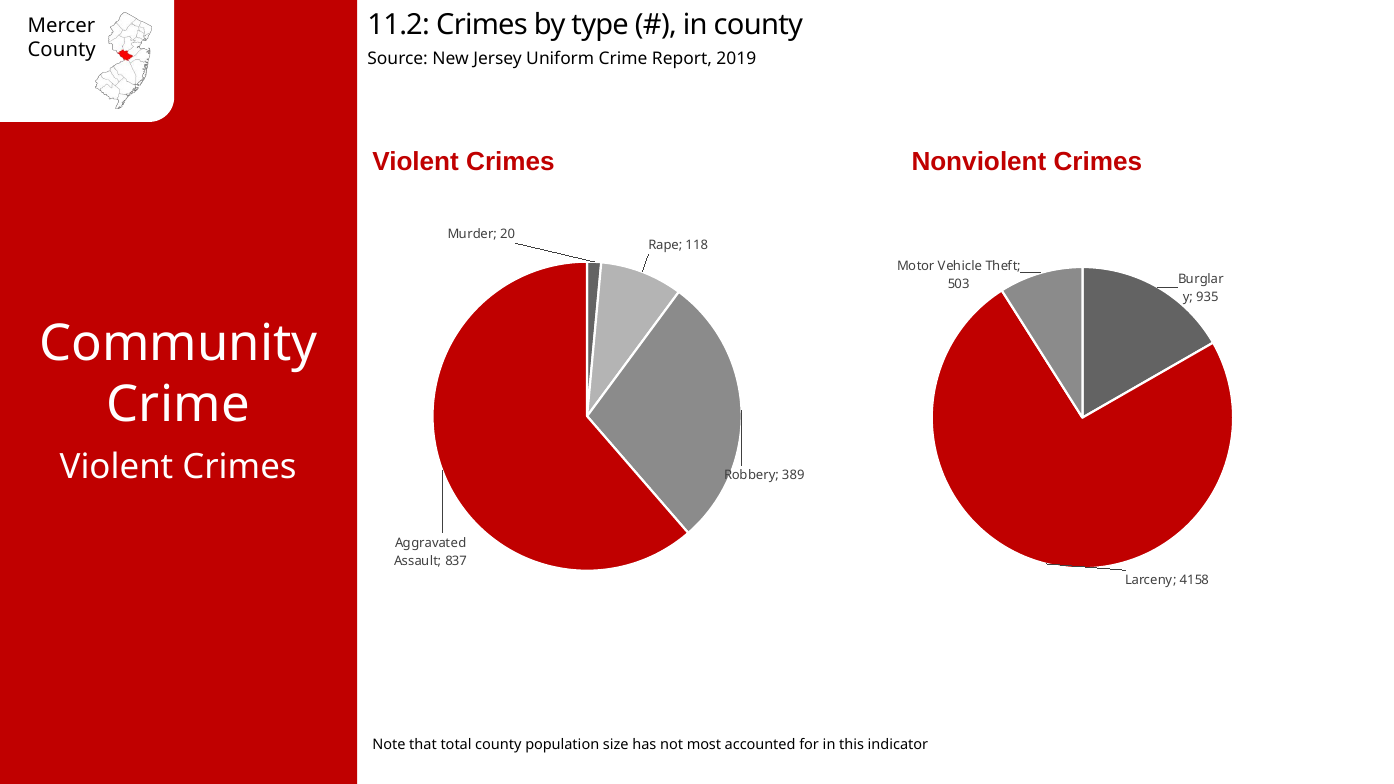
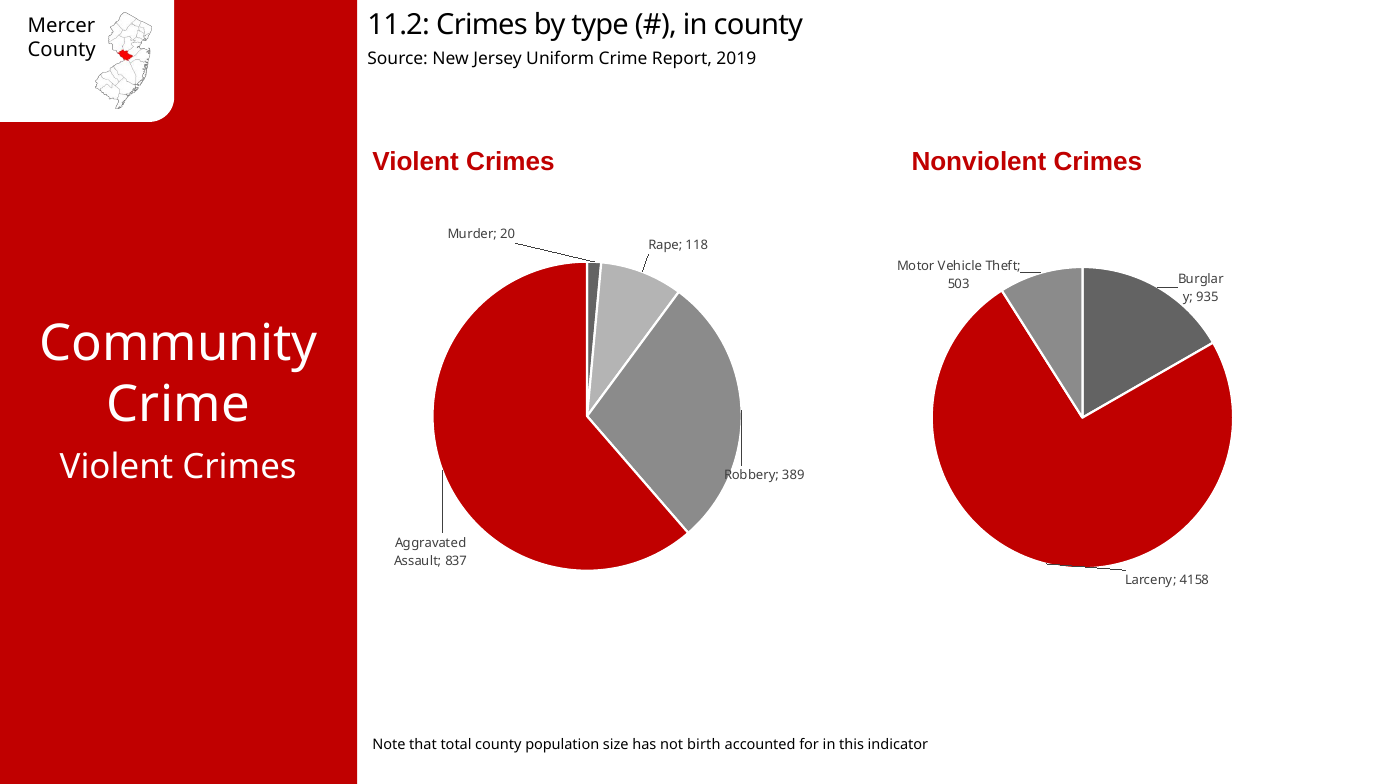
most: most -> birth
